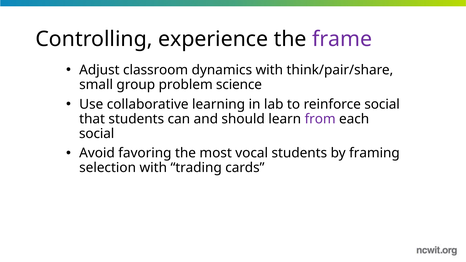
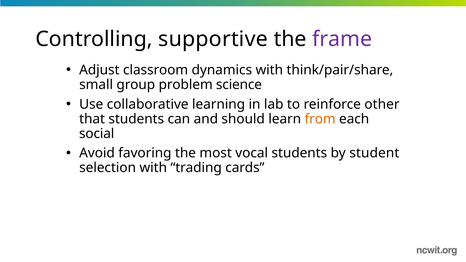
experience: experience -> supportive
reinforce social: social -> other
from colour: purple -> orange
framing: framing -> student
